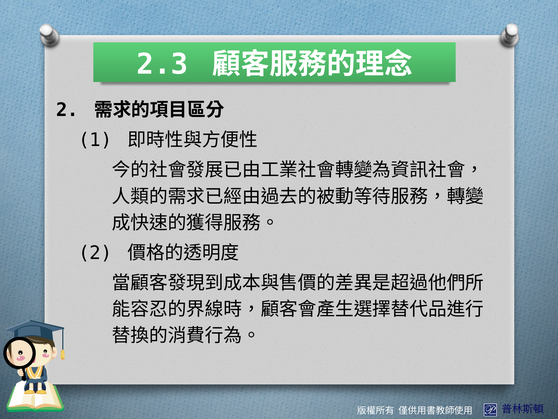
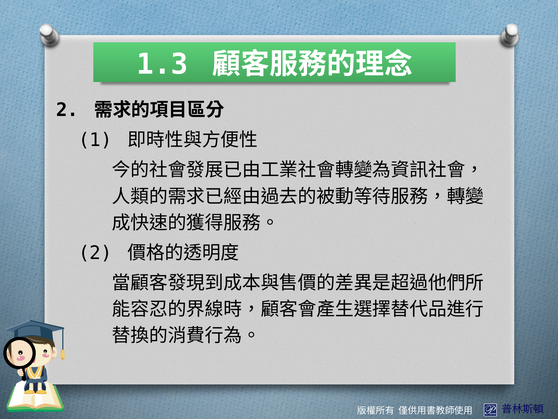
2.3: 2.3 -> 1.3
